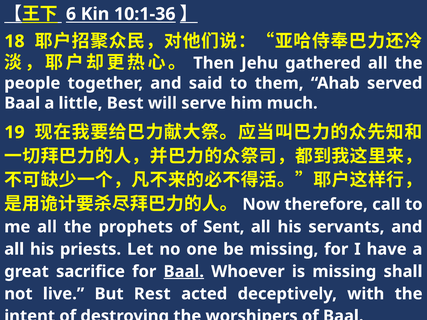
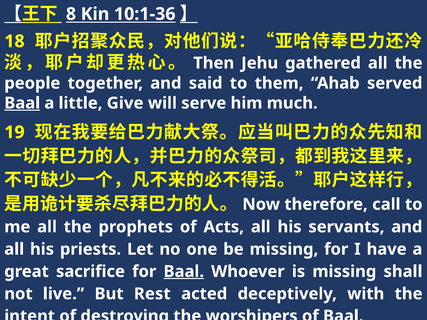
6: 6 -> 8
Baal at (22, 103) underline: none -> present
Best: Best -> Give
Sent: Sent -> Acts
